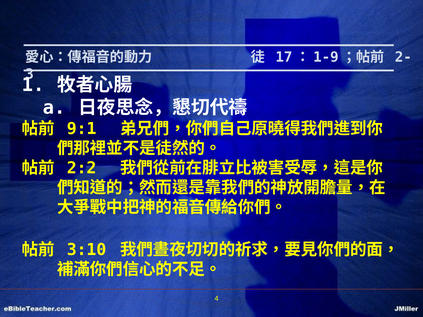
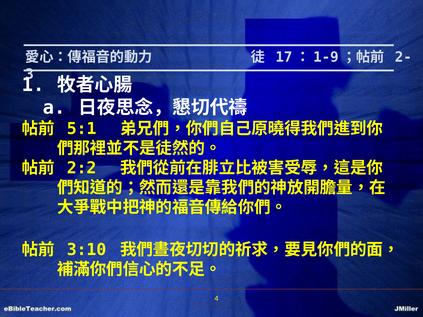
9:1: 9:1 -> 5:1
